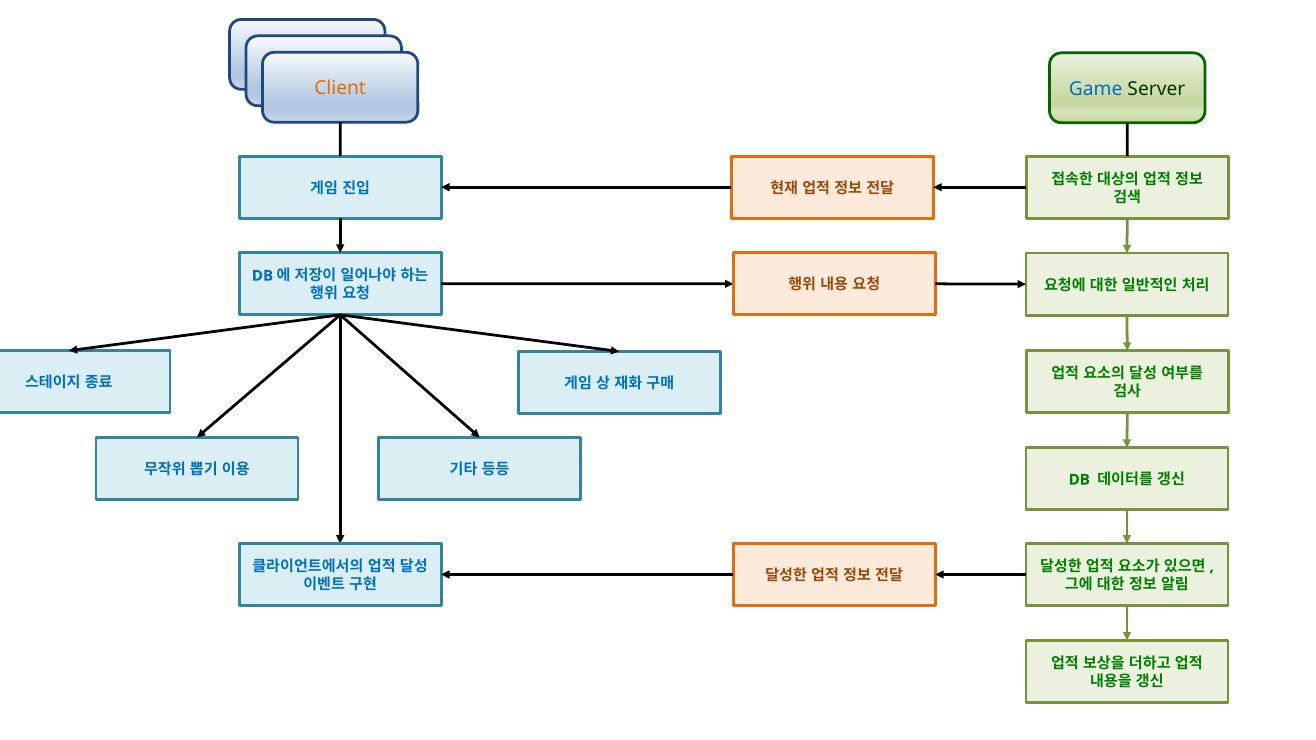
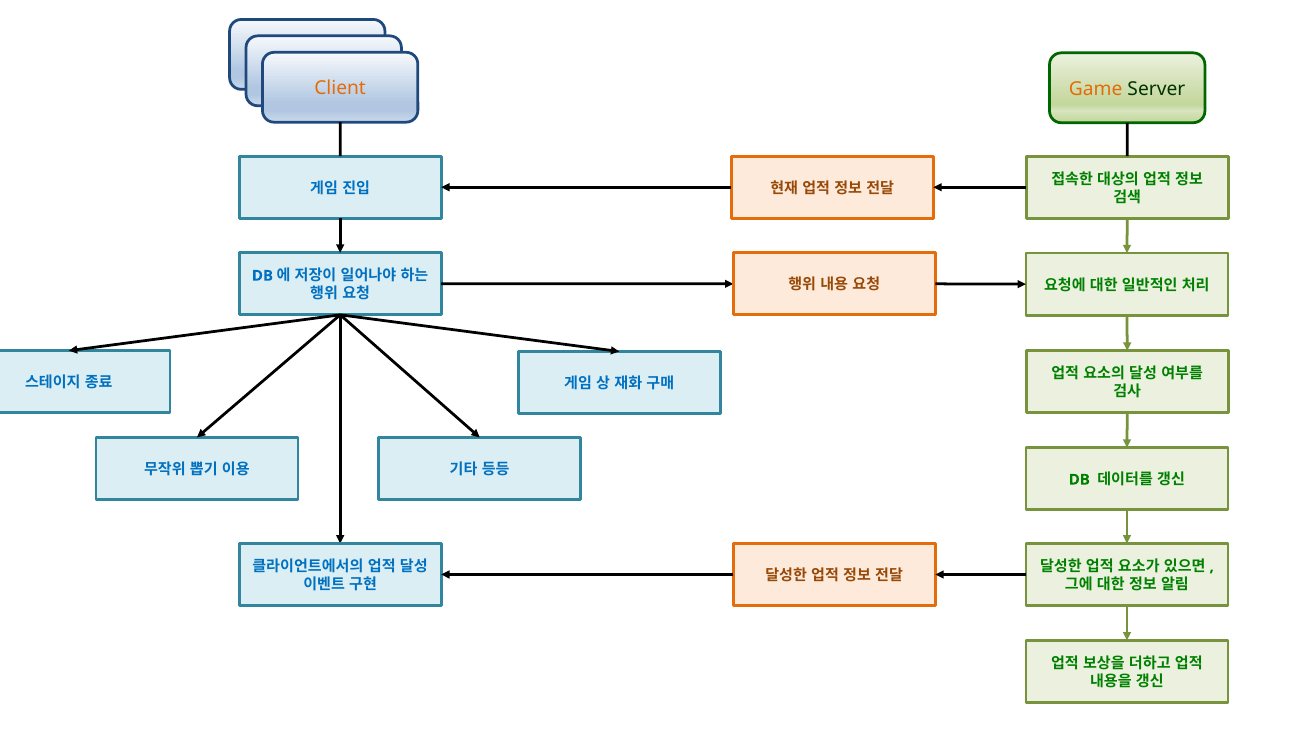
Game colour: blue -> orange
